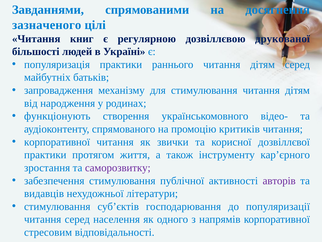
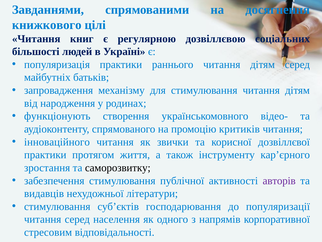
зазначеного: зазначеного -> книжкового
друкованої: друкованої -> соціальних
корпоративної at (57, 142): корпоративної -> інноваційного
саморозвитку colour: purple -> black
